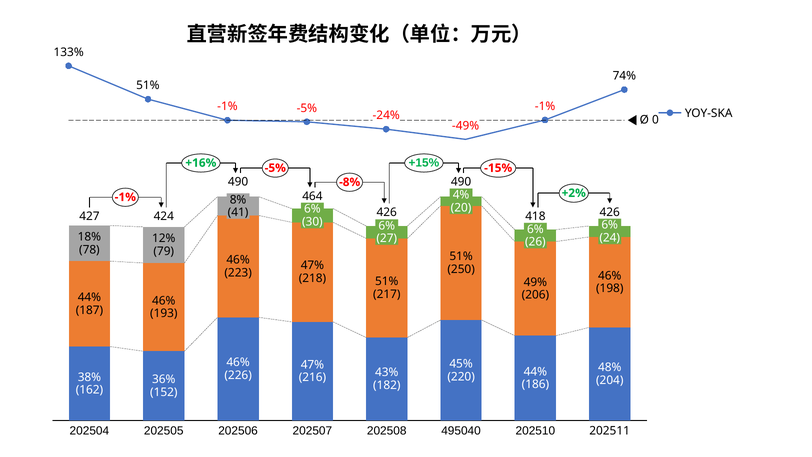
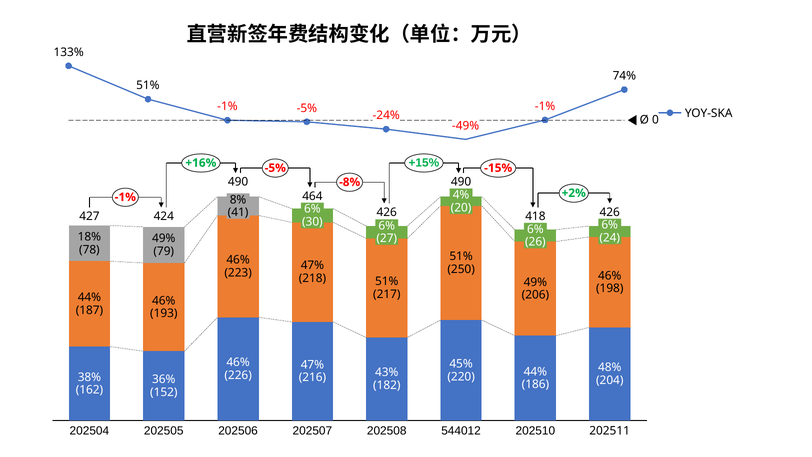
12% at (164, 238): 12% -> 49%
495040: 495040 -> 544012
